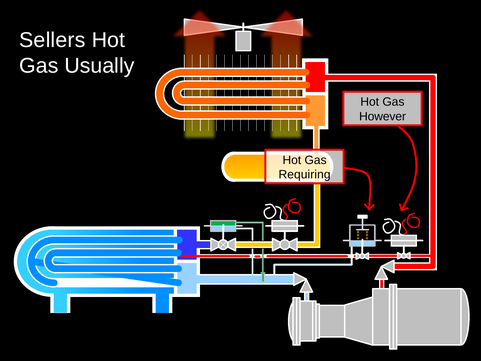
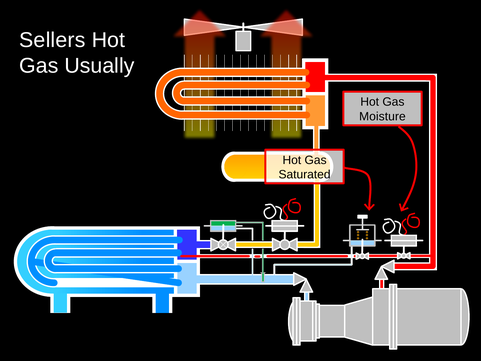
However: However -> Moisture
Requiring: Requiring -> Saturated
